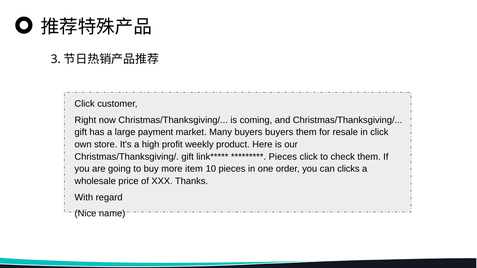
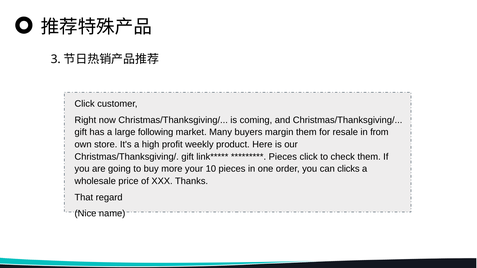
payment: payment -> following
buyers buyers: buyers -> margin
in click: click -> from
item: item -> your
With: With -> That
